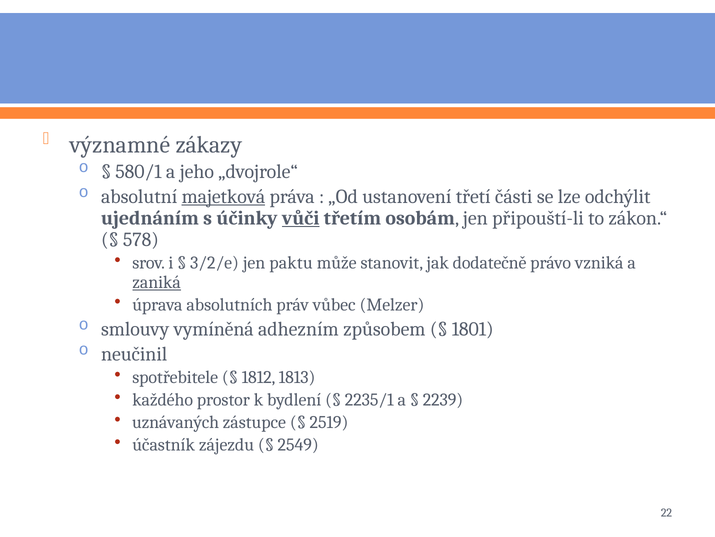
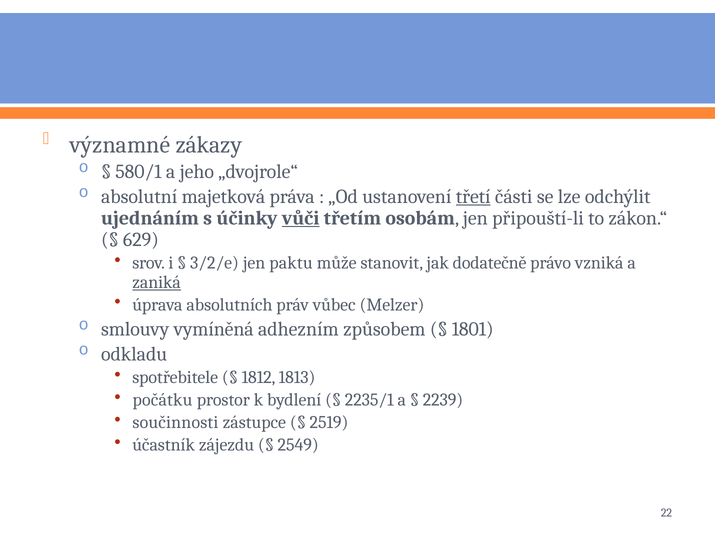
majetková underline: present -> none
třetí underline: none -> present
578: 578 -> 629
neučinil: neučinil -> odkladu
každého: každého -> počátku
uznávaných: uznávaných -> součinnosti
